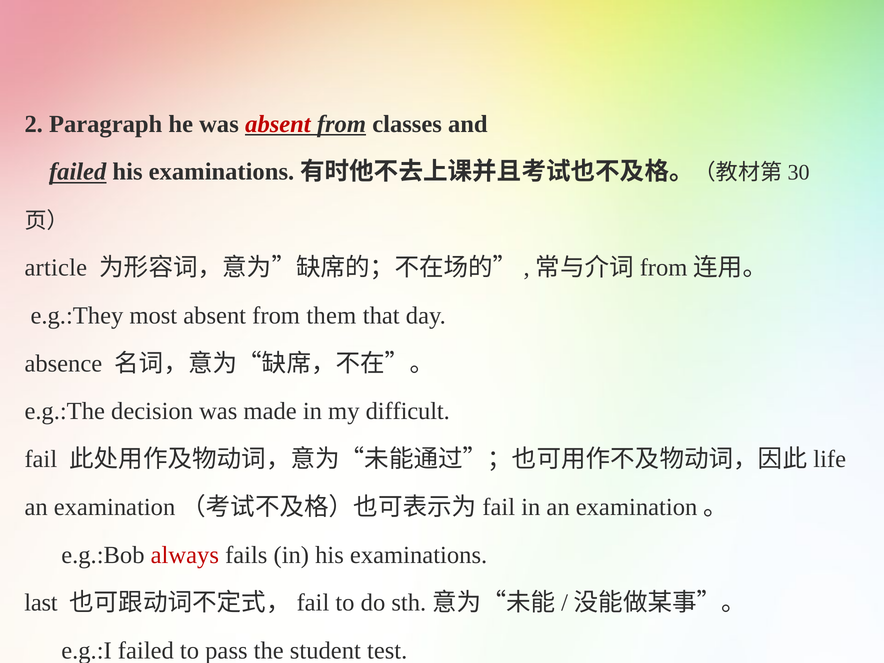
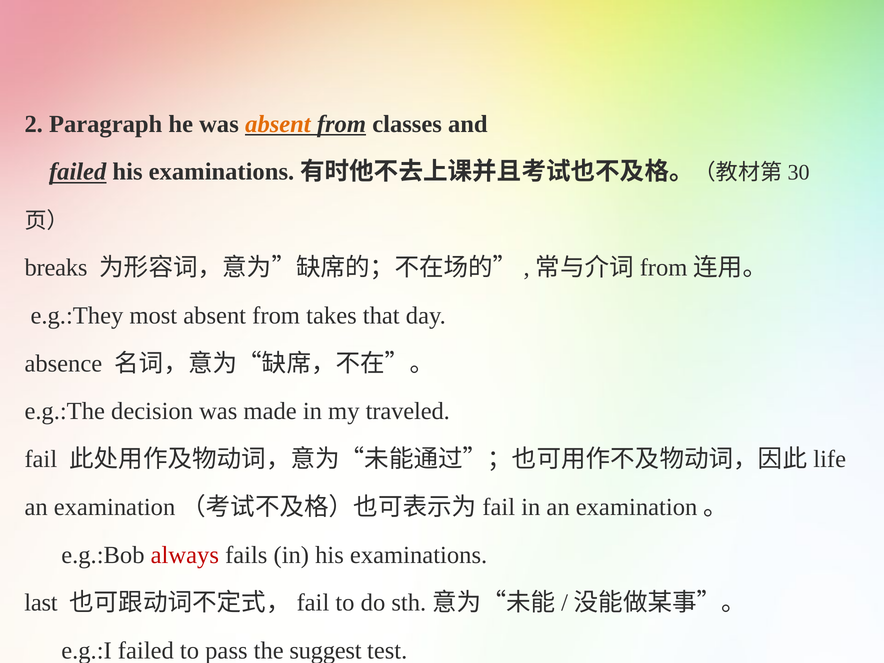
absent at (278, 124) colour: red -> orange
article: article -> breaks
them: them -> takes
difficult: difficult -> traveled
student: student -> suggest
